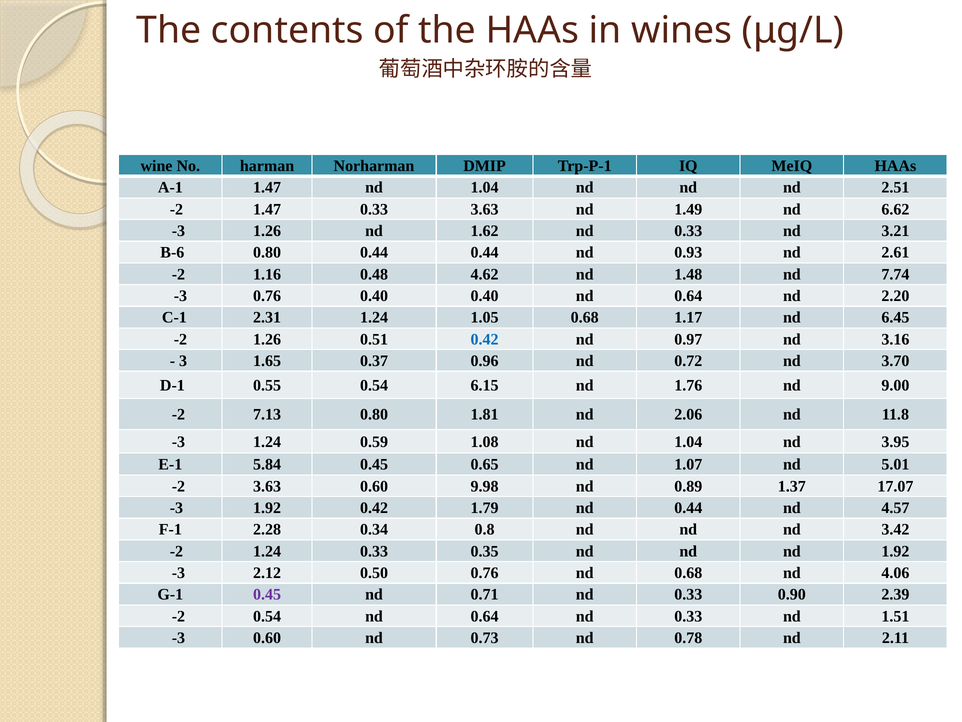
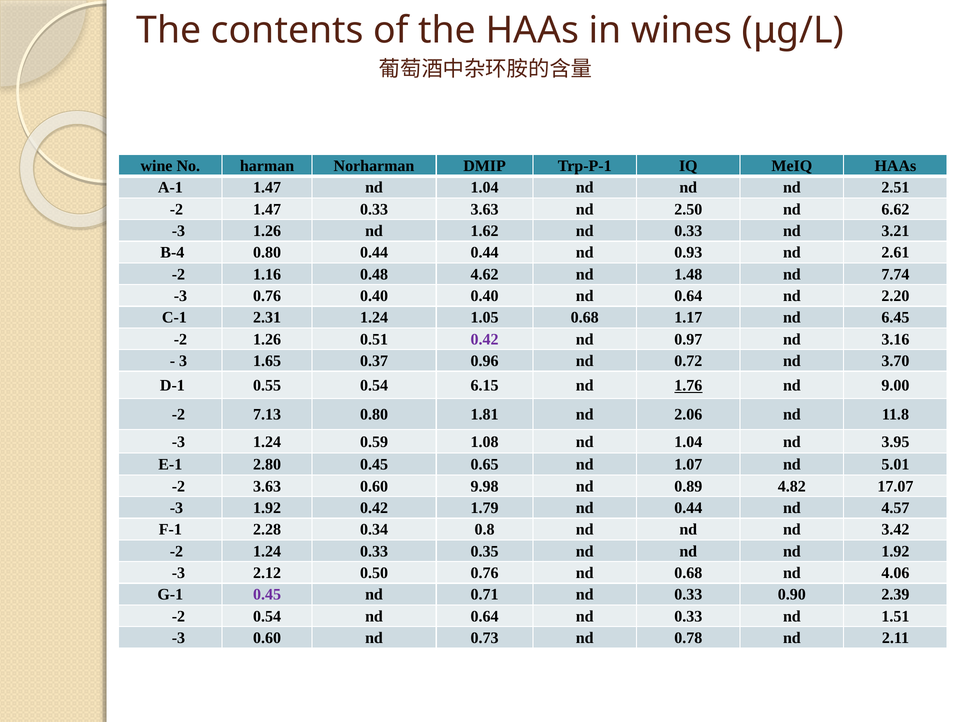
1.49: 1.49 -> 2.50
B-6: B-6 -> B-4
0.42 at (485, 339) colour: blue -> purple
1.76 underline: none -> present
5.84: 5.84 -> 2.80
1.37: 1.37 -> 4.82
